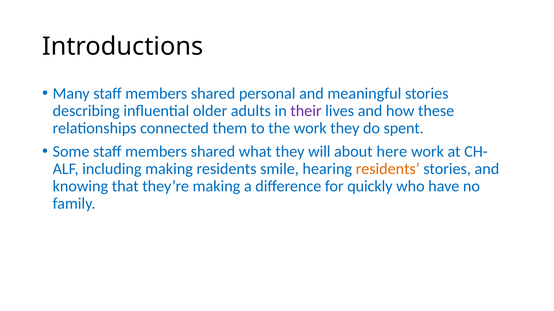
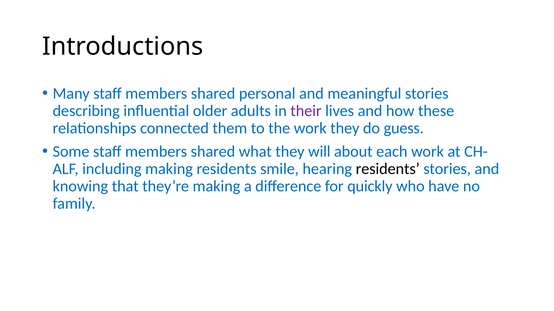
spent: spent -> guess
here: here -> each
residents at (388, 169) colour: orange -> black
